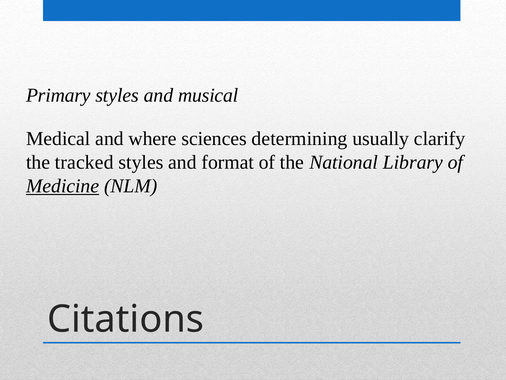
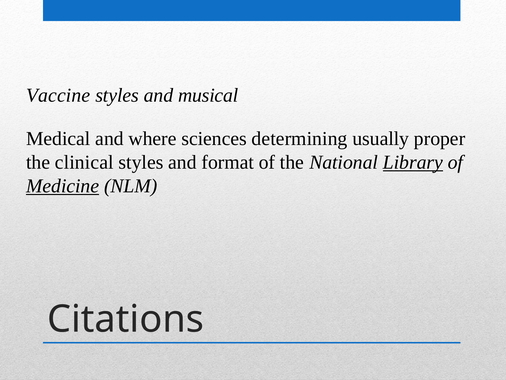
Primary: Primary -> Vaccine
clarify: clarify -> proper
tracked: tracked -> clinical
Library underline: none -> present
